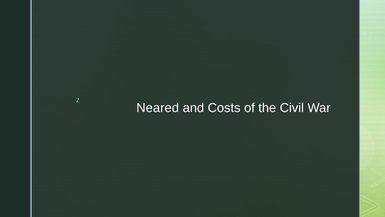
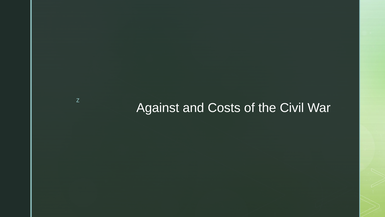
Neared: Neared -> Against
